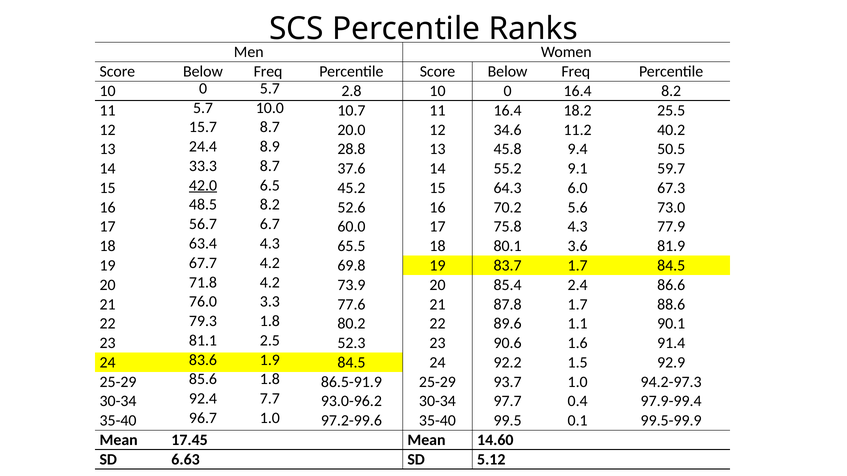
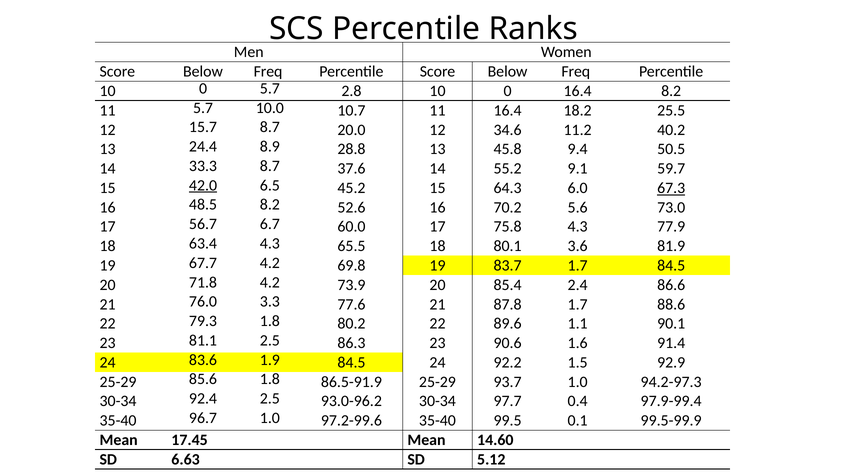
67.3 underline: none -> present
52.3: 52.3 -> 86.3
92.4 7.7: 7.7 -> 2.5
